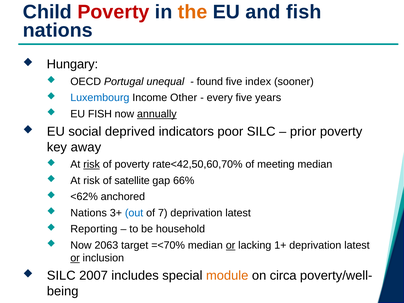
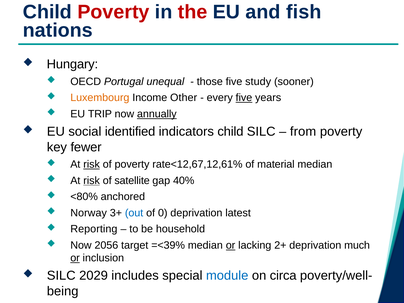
the colour: orange -> red
found: found -> those
index: index -> study
Luxembourg colour: blue -> orange
five at (244, 98) underline: none -> present
EU FISH: FISH -> TRIP
deprived: deprived -> identified
indicators poor: poor -> child
prior: prior -> from
away: away -> fewer
rate<42,50,60,70%: rate<42,50,60,70% -> rate<12,67,12,61%
meeting: meeting -> material
risk at (92, 181) underline: none -> present
66%: 66% -> 40%
<62%: <62% -> <80%
Nations at (89, 213): Nations -> Norway
7: 7 -> 0
2063: 2063 -> 2056
=<70%: =<70% -> =<39%
1+: 1+ -> 2+
latest at (357, 245): latest -> much
2007: 2007 -> 2029
module colour: orange -> blue
